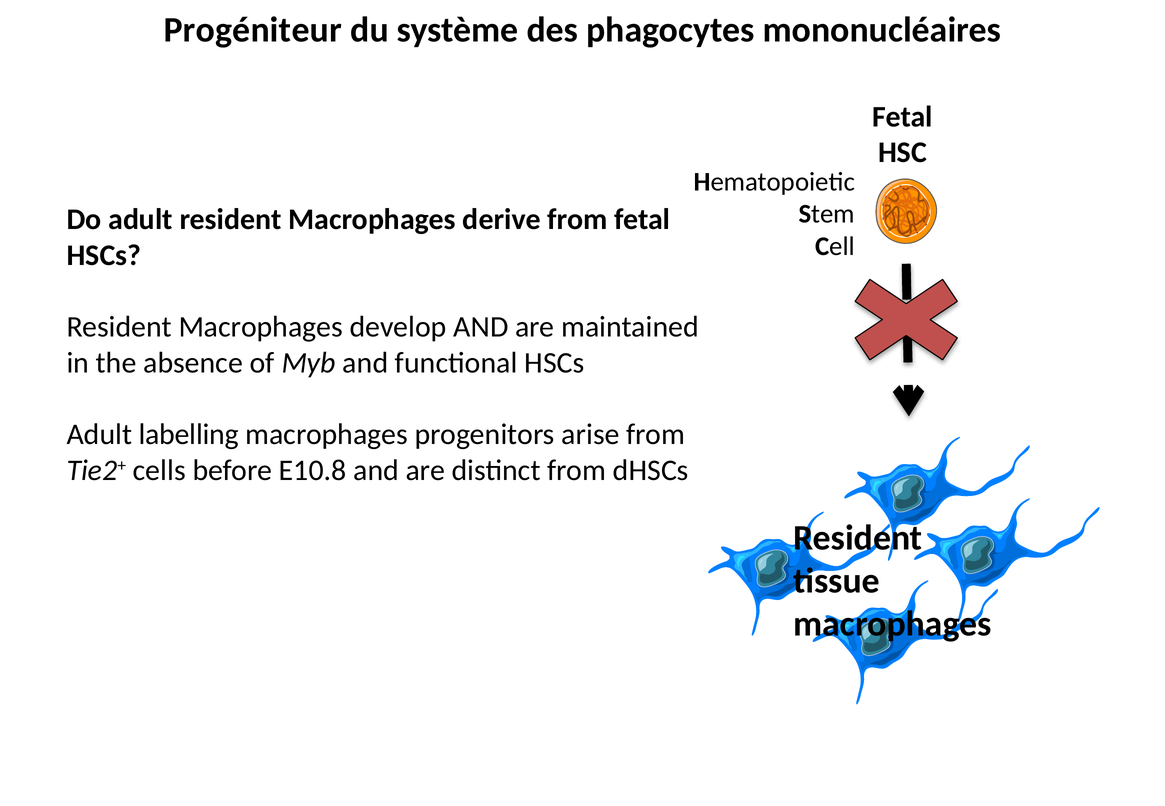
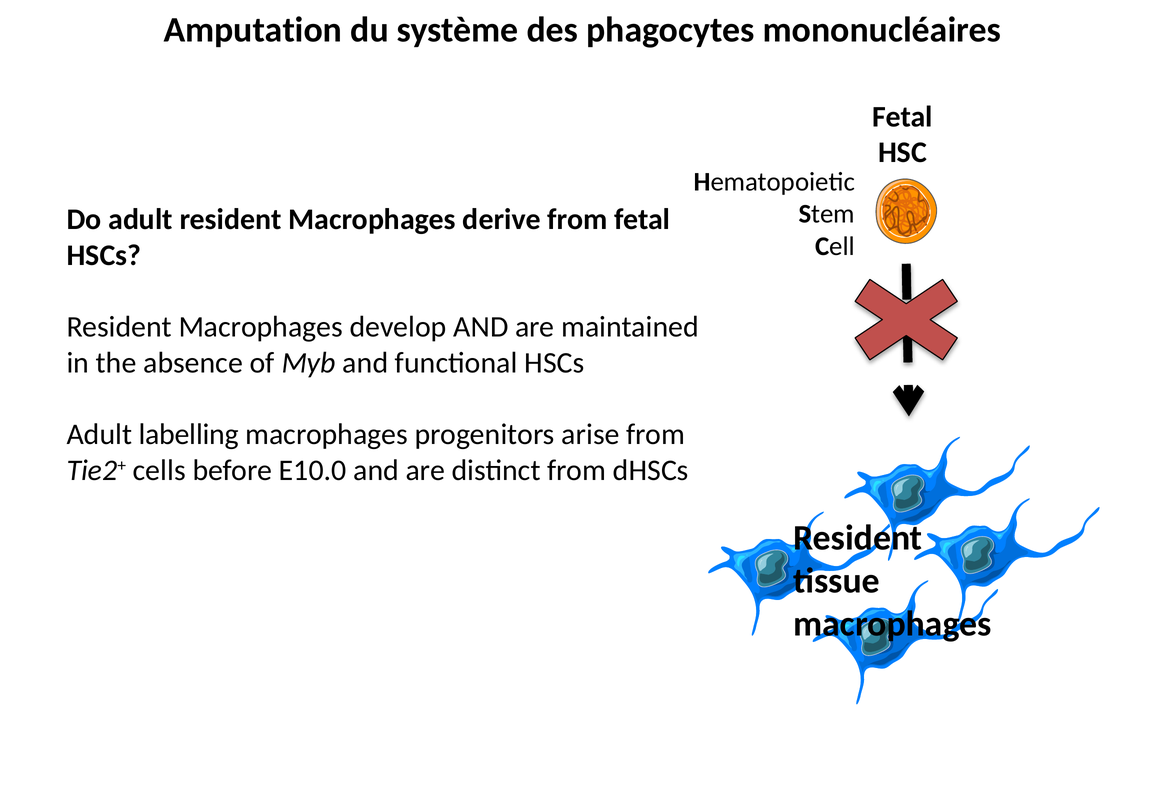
Progéniteur: Progéniteur -> Amputation
E10.8: E10.8 -> E10.0
